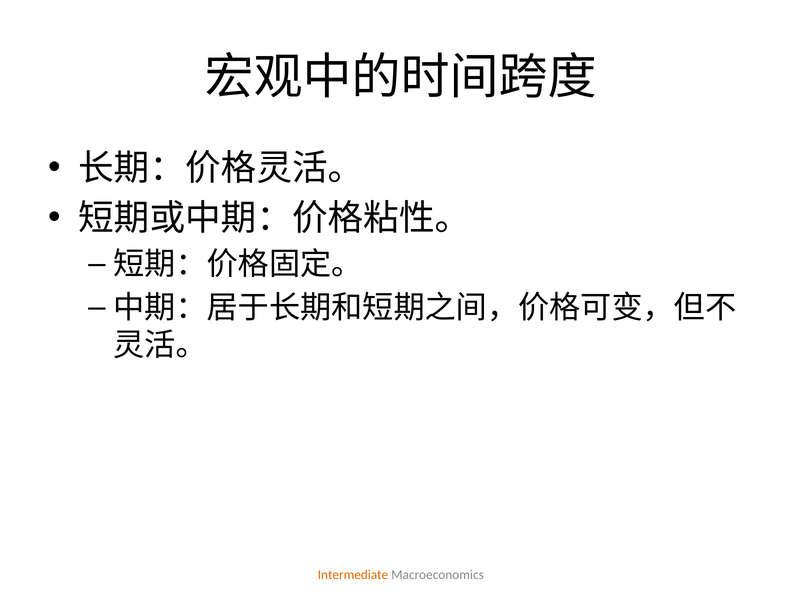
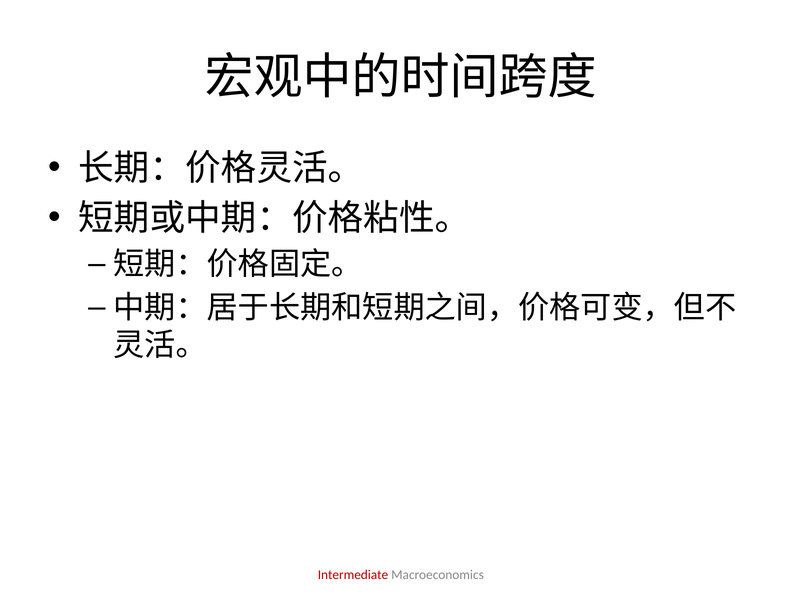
Intermediate colour: orange -> red
